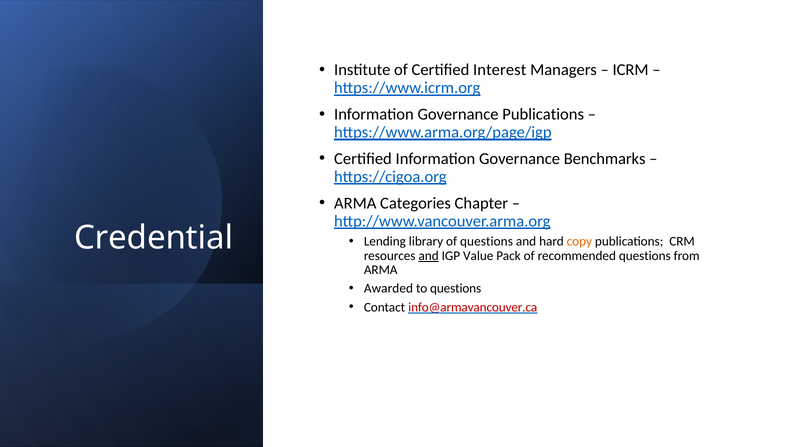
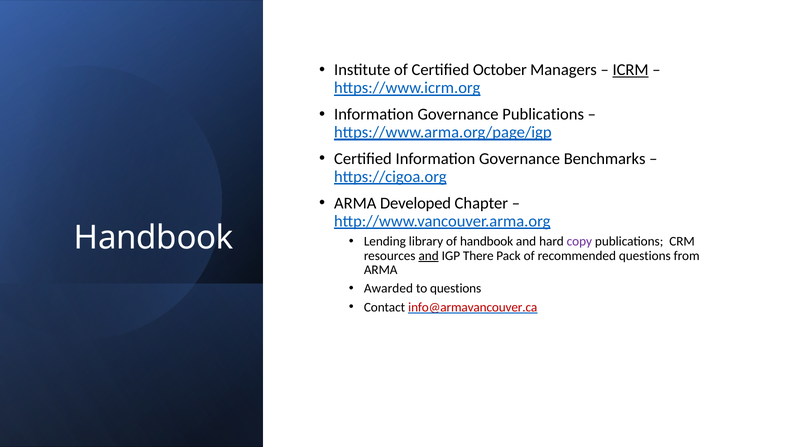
Interest: Interest -> October
ICRM underline: none -> present
Categories: Categories -> Developed
Credential at (154, 238): Credential -> Handbook
of questions: questions -> handbook
copy colour: orange -> purple
Value: Value -> There
